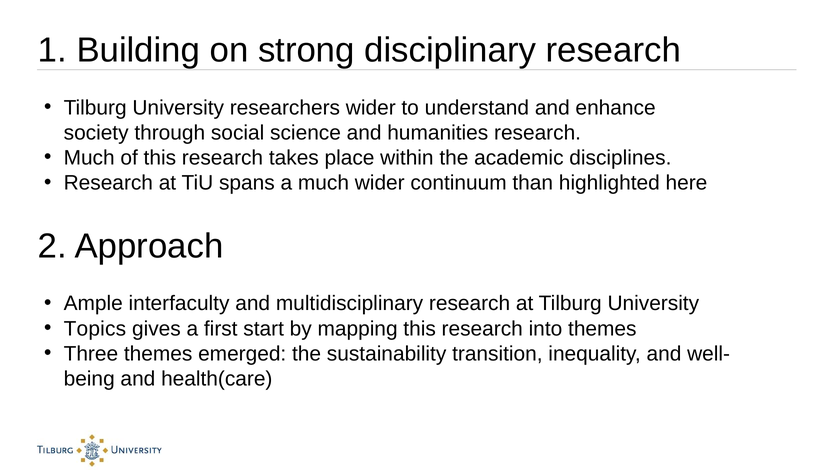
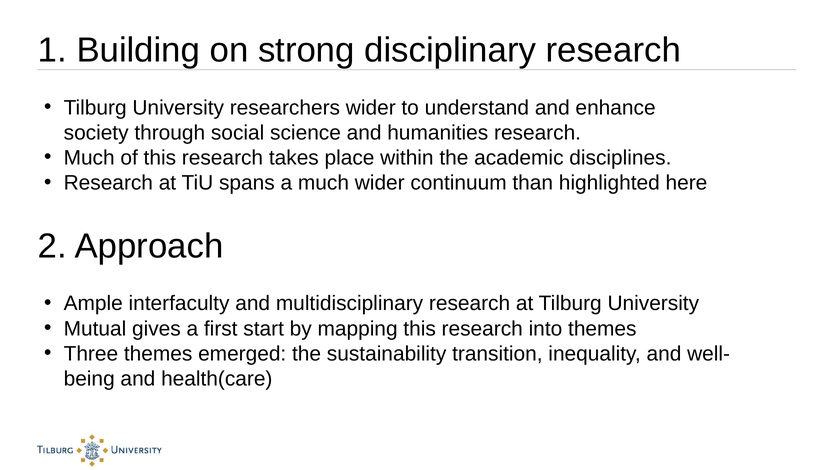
Topics: Topics -> Mutual
